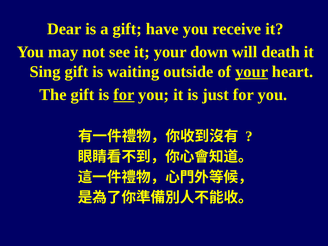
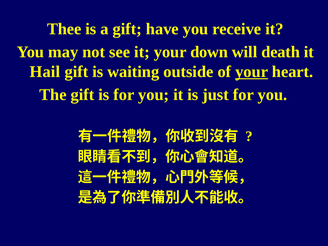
Dear: Dear -> Thee
Sing: Sing -> Hail
for at (124, 95) underline: present -> none
